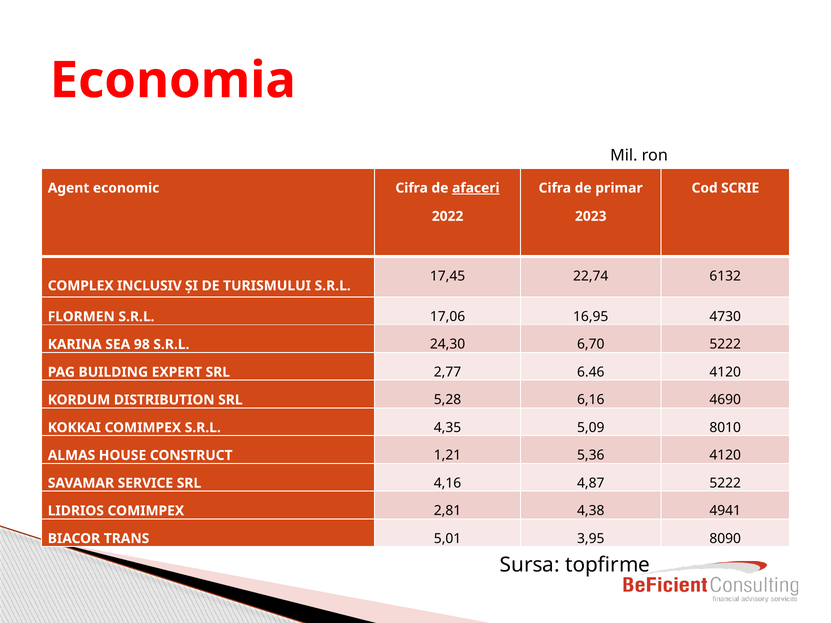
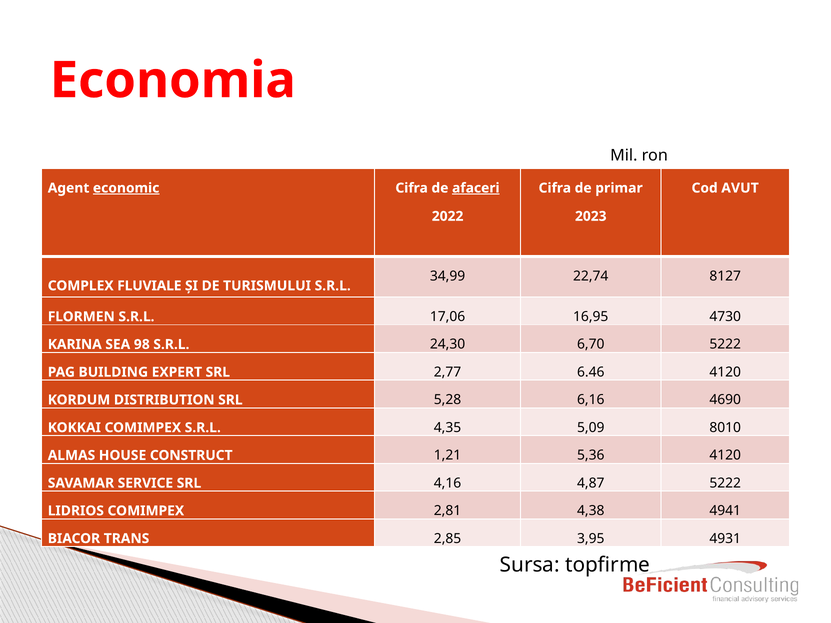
economic underline: none -> present
SCRIE: SCRIE -> AVUT
17,45: 17,45 -> 34,99
6132: 6132 -> 8127
INCLUSIV: INCLUSIV -> FLUVIALE
5,01: 5,01 -> 2,85
8090: 8090 -> 4931
